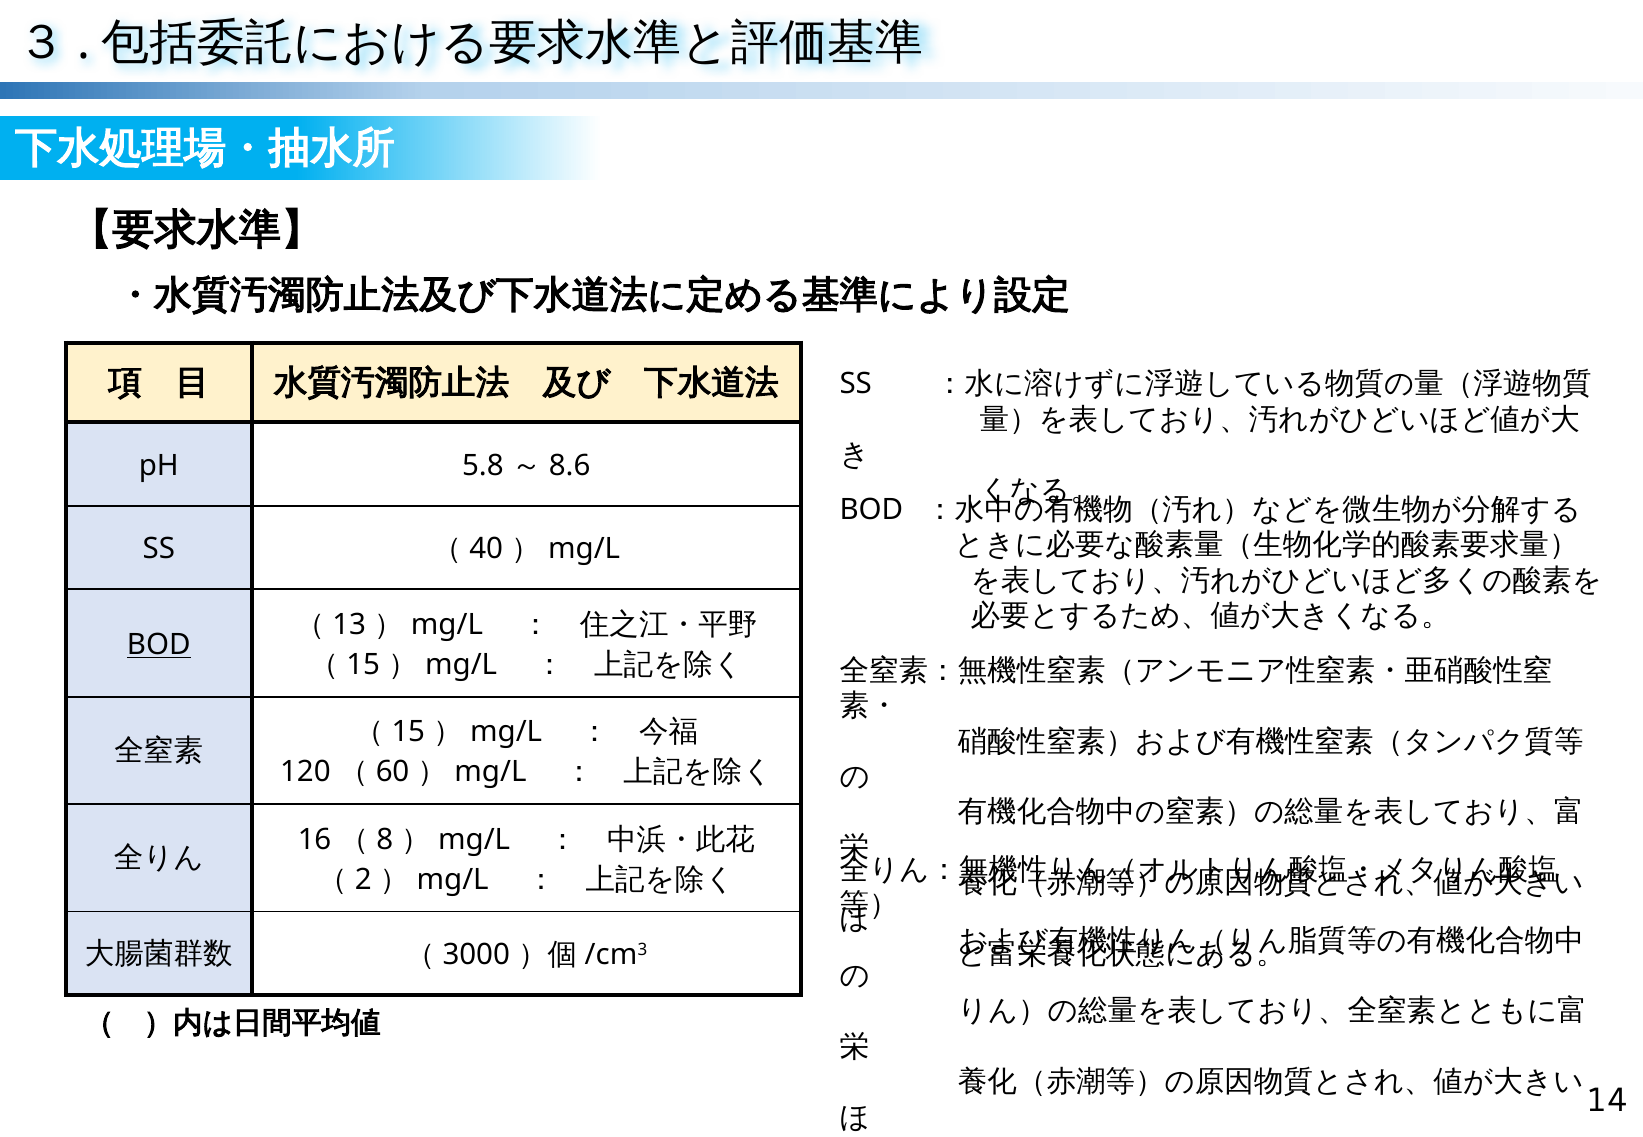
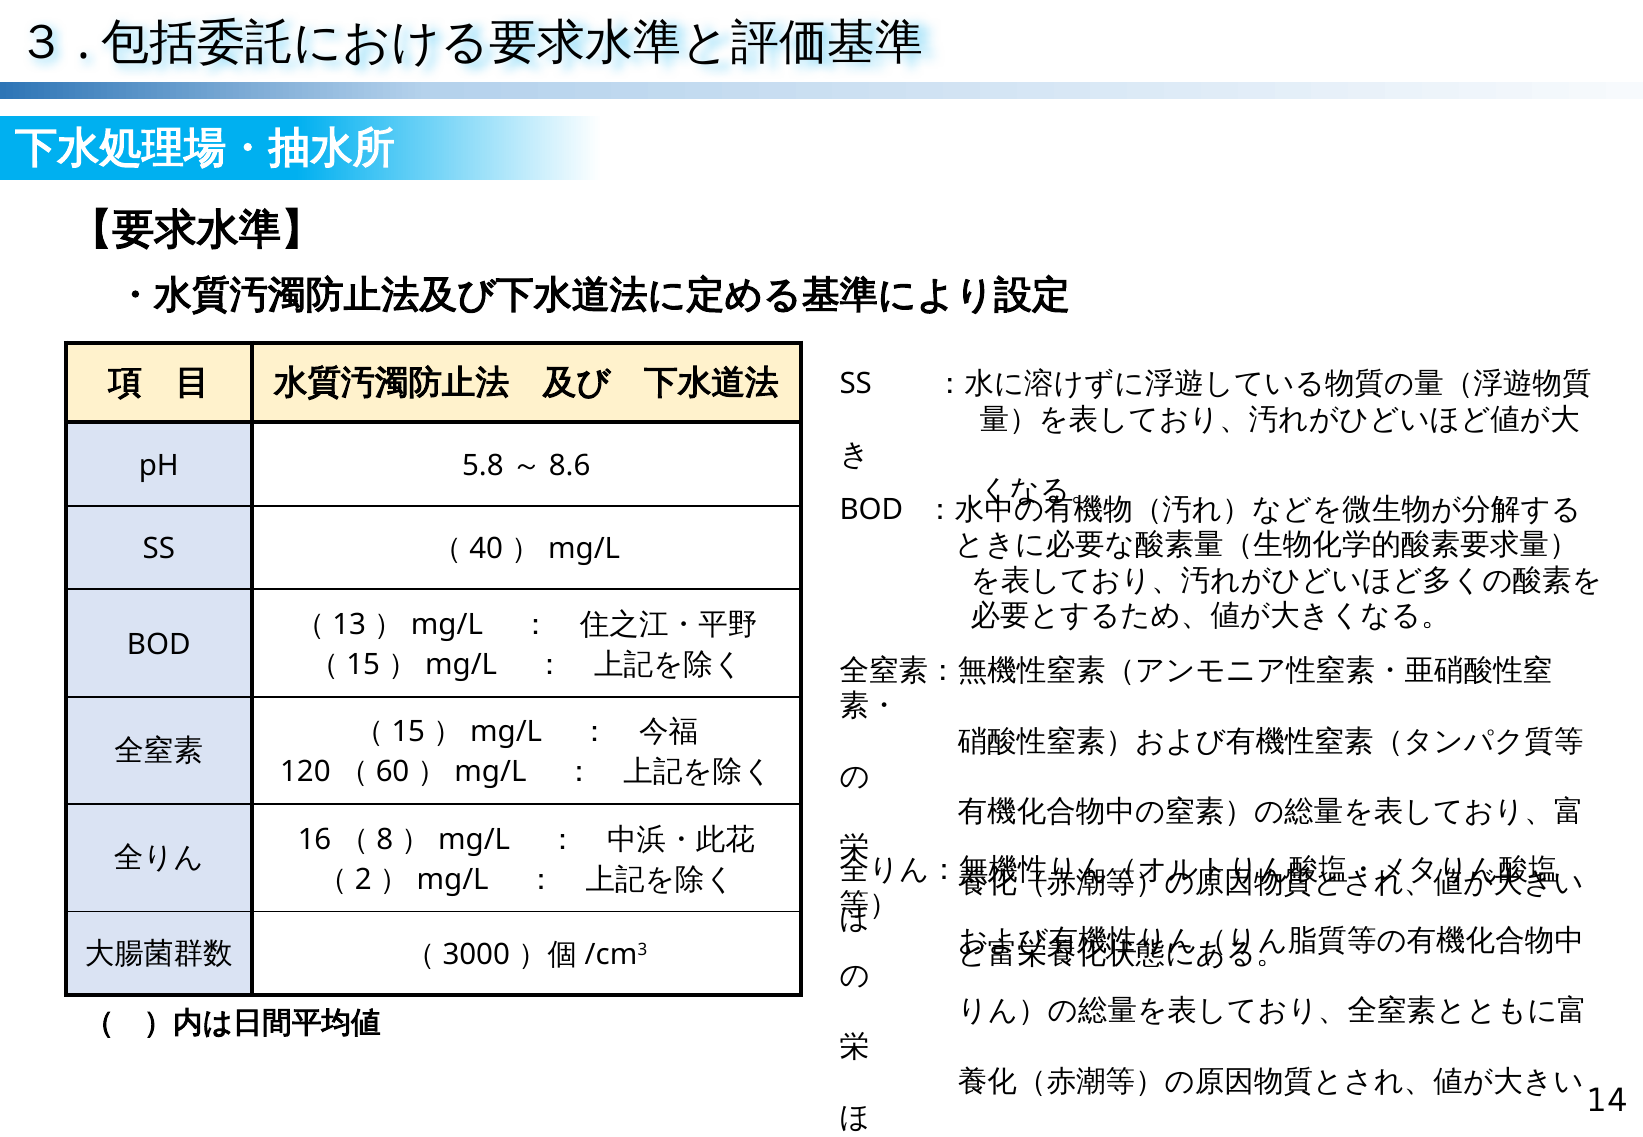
BOD at (159, 645) underline: present -> none
